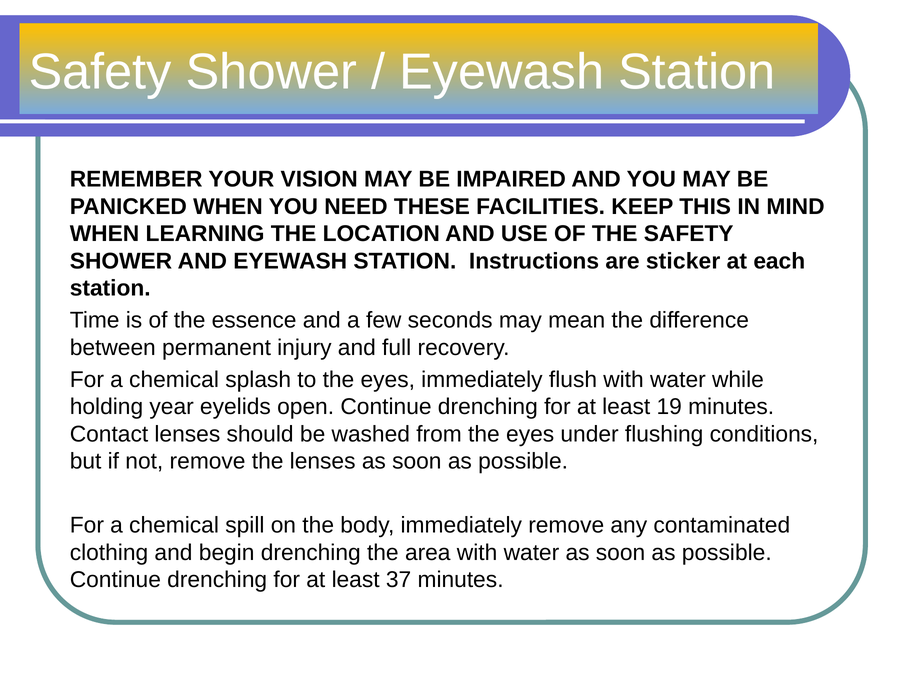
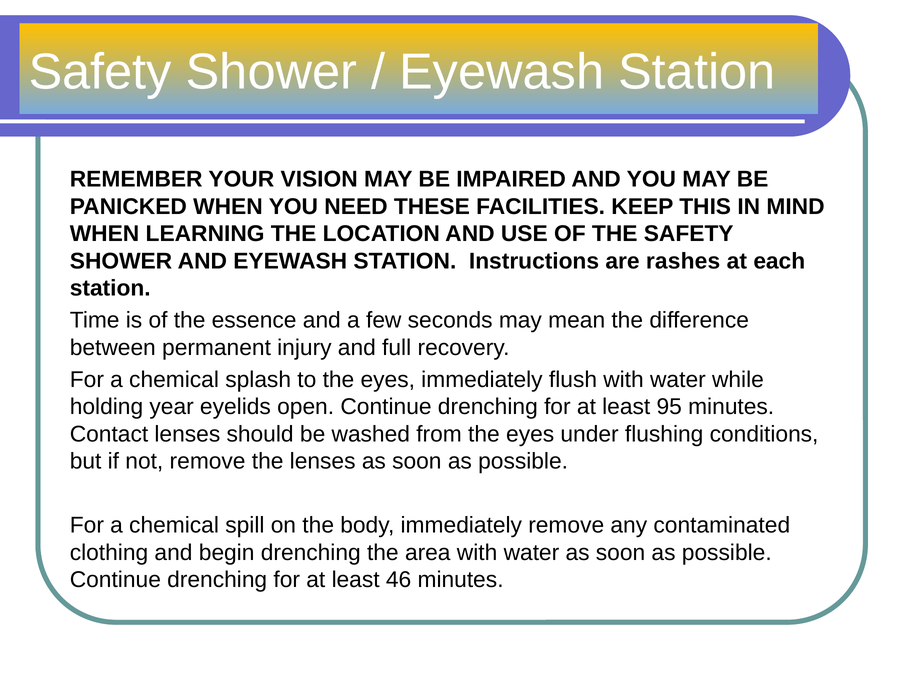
sticker: sticker -> rashes
19: 19 -> 95
37: 37 -> 46
